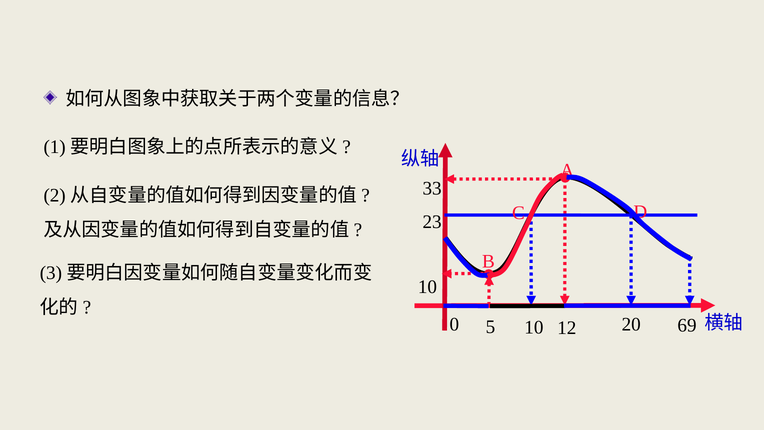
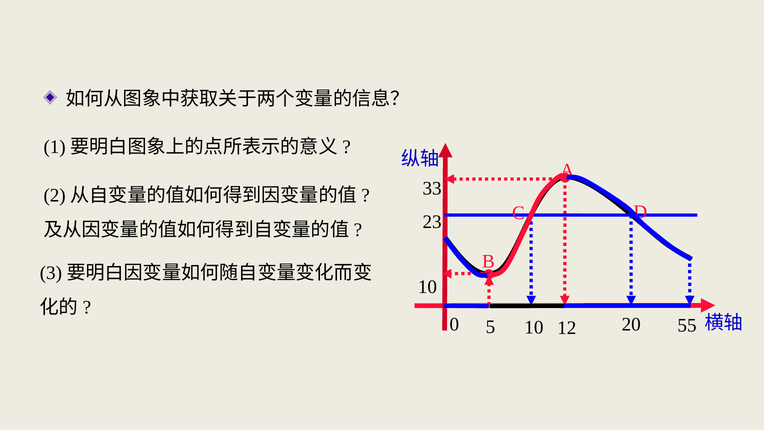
69: 69 -> 55
